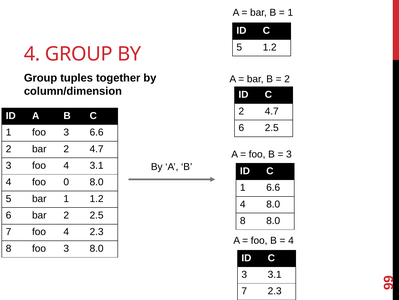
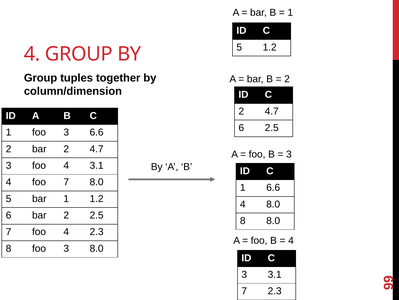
foo 0: 0 -> 7
